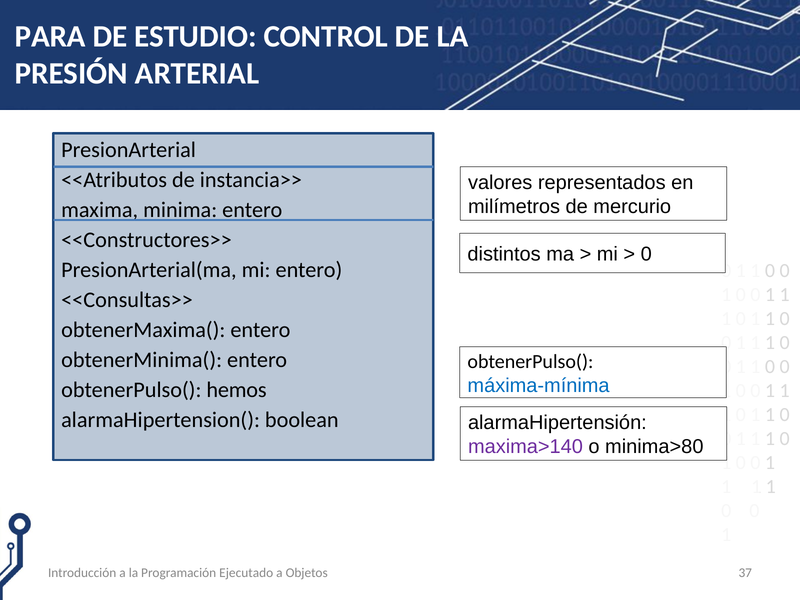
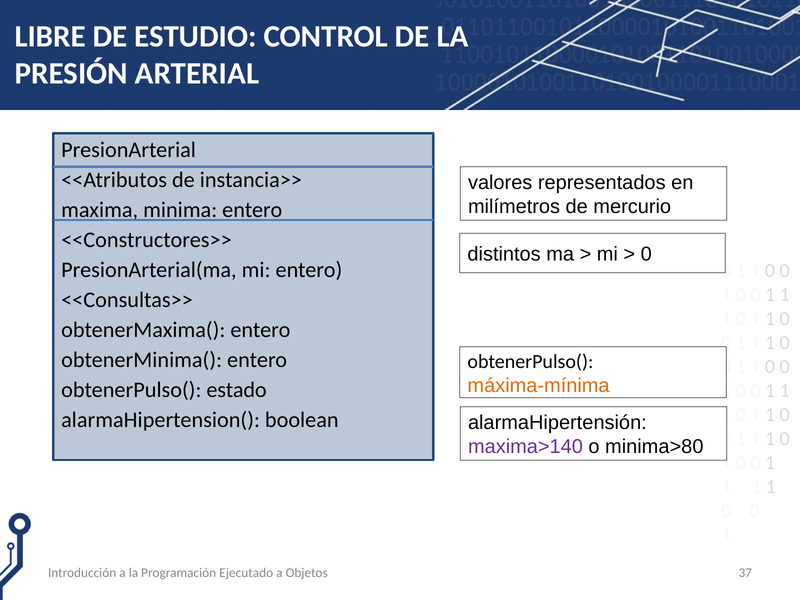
PARA: PARA -> LIBRE
máxima-mínima colour: blue -> orange
hemos: hemos -> estado
